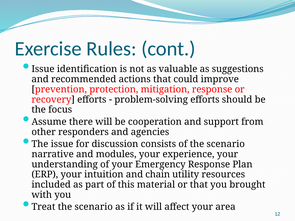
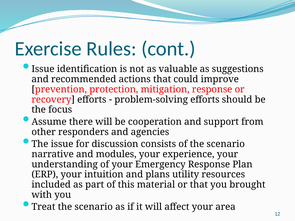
chain: chain -> plans
